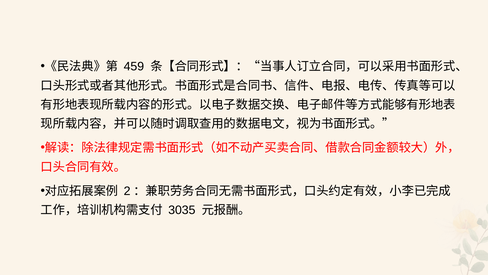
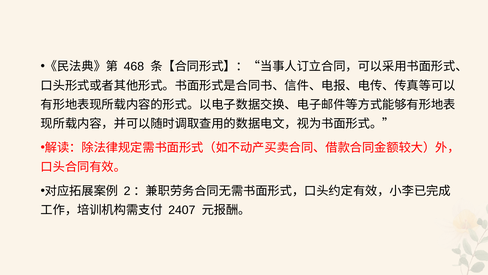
459: 459 -> 468
3035: 3035 -> 2407
